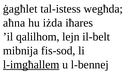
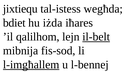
ġagħlet: ġagħlet -> jixtiequ
aħna: aħna -> bdiet
il-belt underline: none -> present
